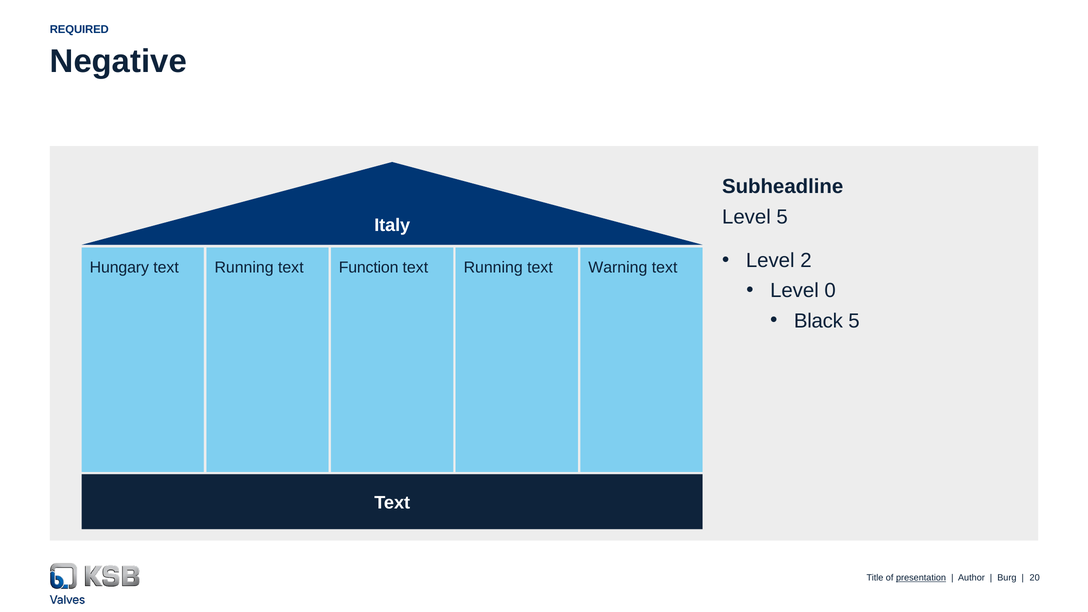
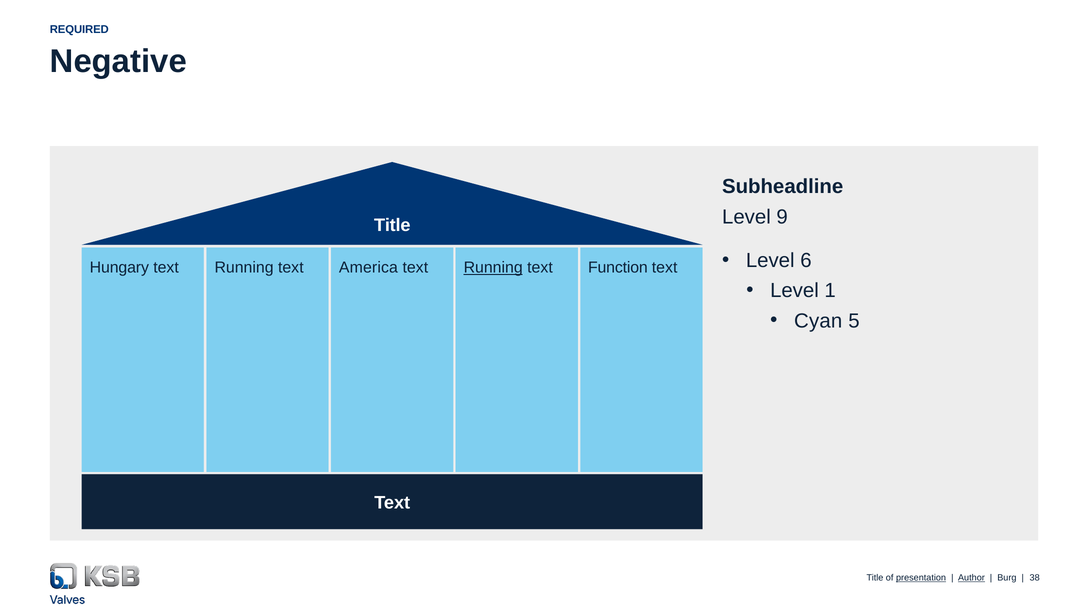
Level 5: 5 -> 9
Italy at (392, 225): Italy -> Title
2: 2 -> 6
Function: Function -> America
Running at (493, 268) underline: none -> present
Warning: Warning -> Function
0: 0 -> 1
Black: Black -> Cyan
Author underline: none -> present
20: 20 -> 38
